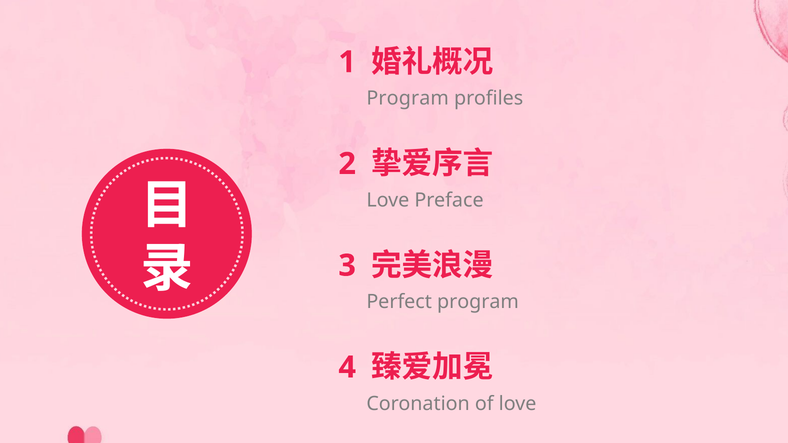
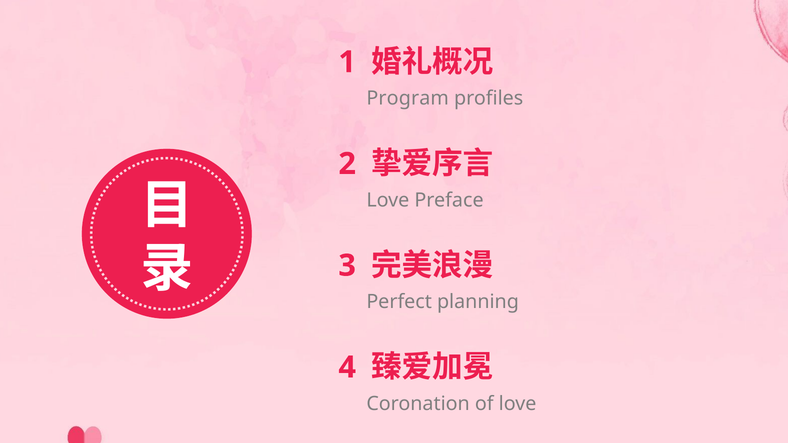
Perfect program: program -> planning
